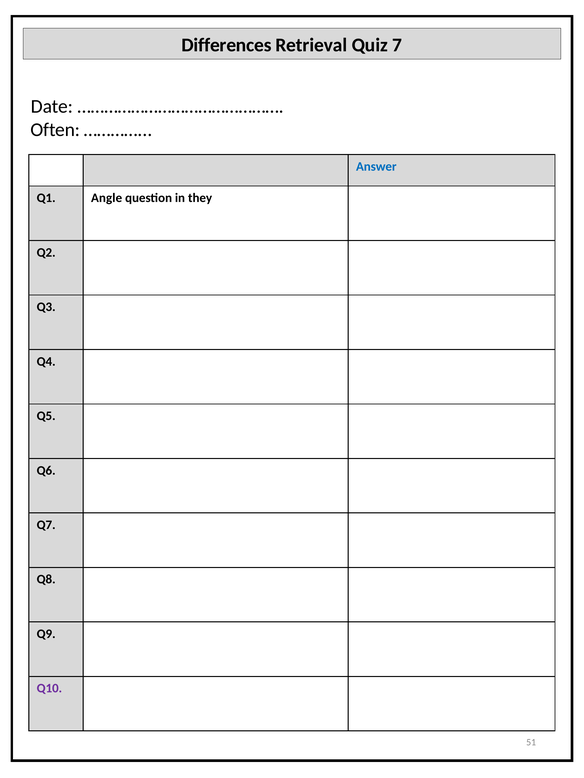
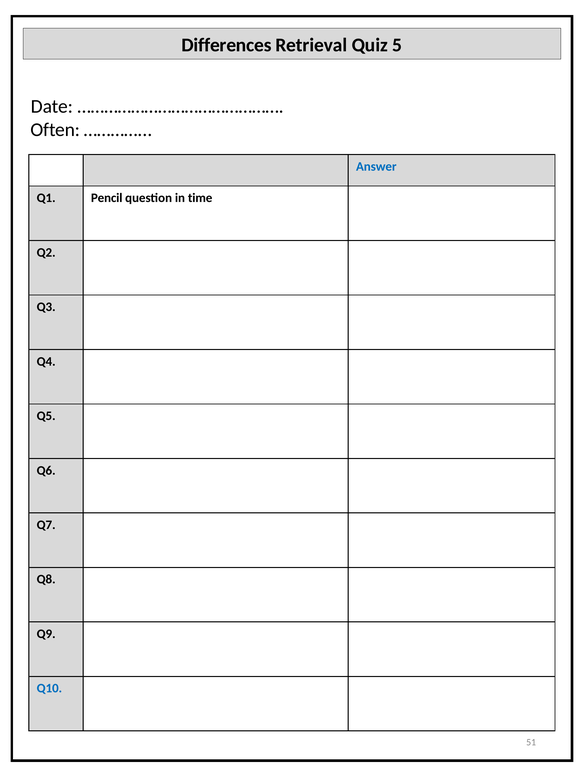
7: 7 -> 5
Angle: Angle -> Pencil
they: they -> time
Q10 colour: purple -> blue
